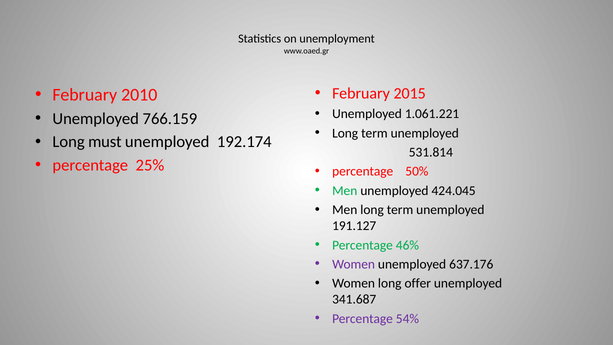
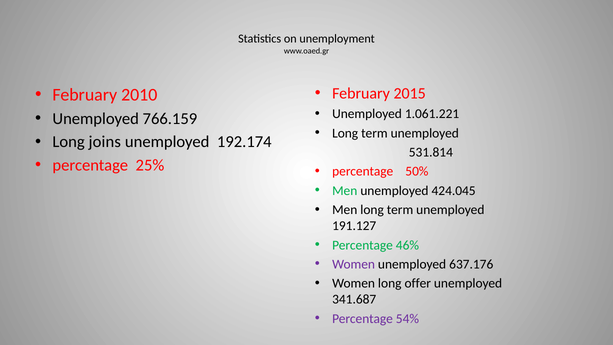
must: must -> joins
